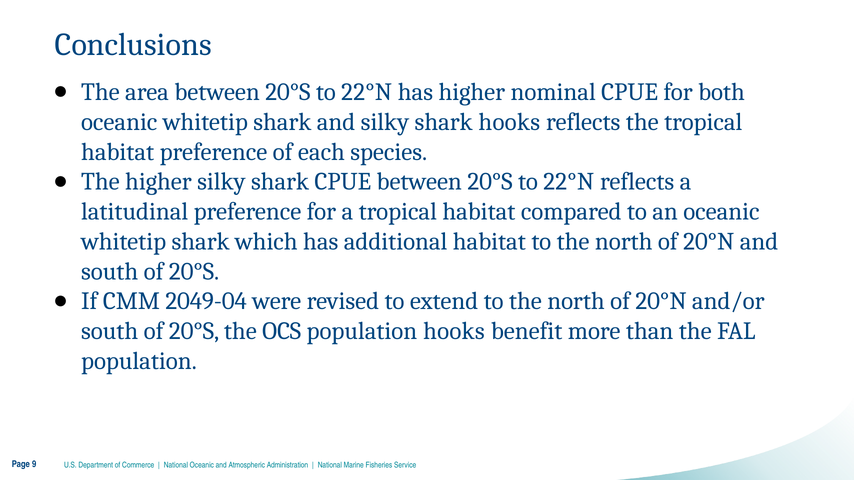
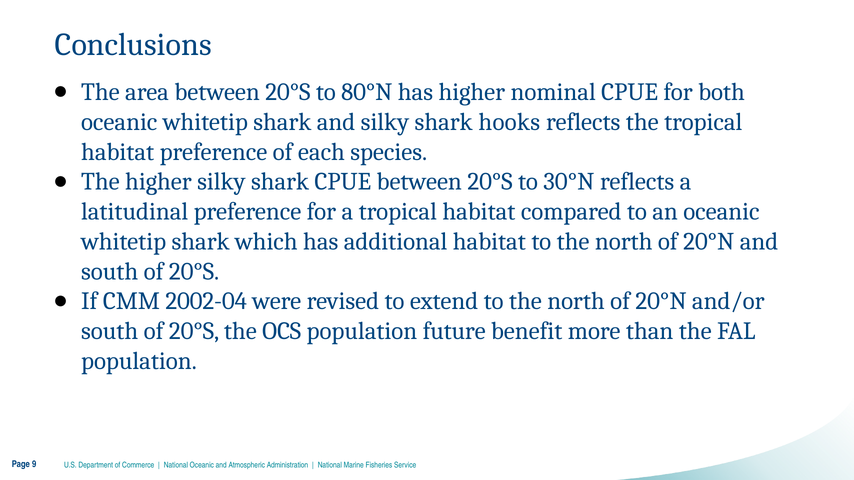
22°N at (367, 92): 22°N -> 80°N
22°N at (569, 182): 22°N -> 30°N
2049-04: 2049-04 -> 2002-04
population hooks: hooks -> future
